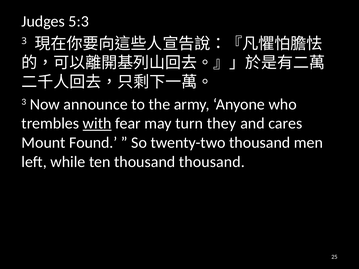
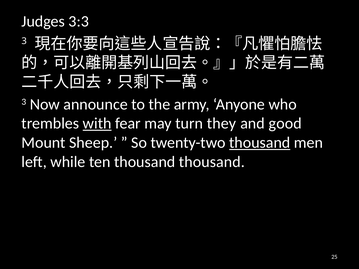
5:3: 5:3 -> 3:3
cares: cares -> good
Found: Found -> Sheep
thousand at (260, 143) underline: none -> present
